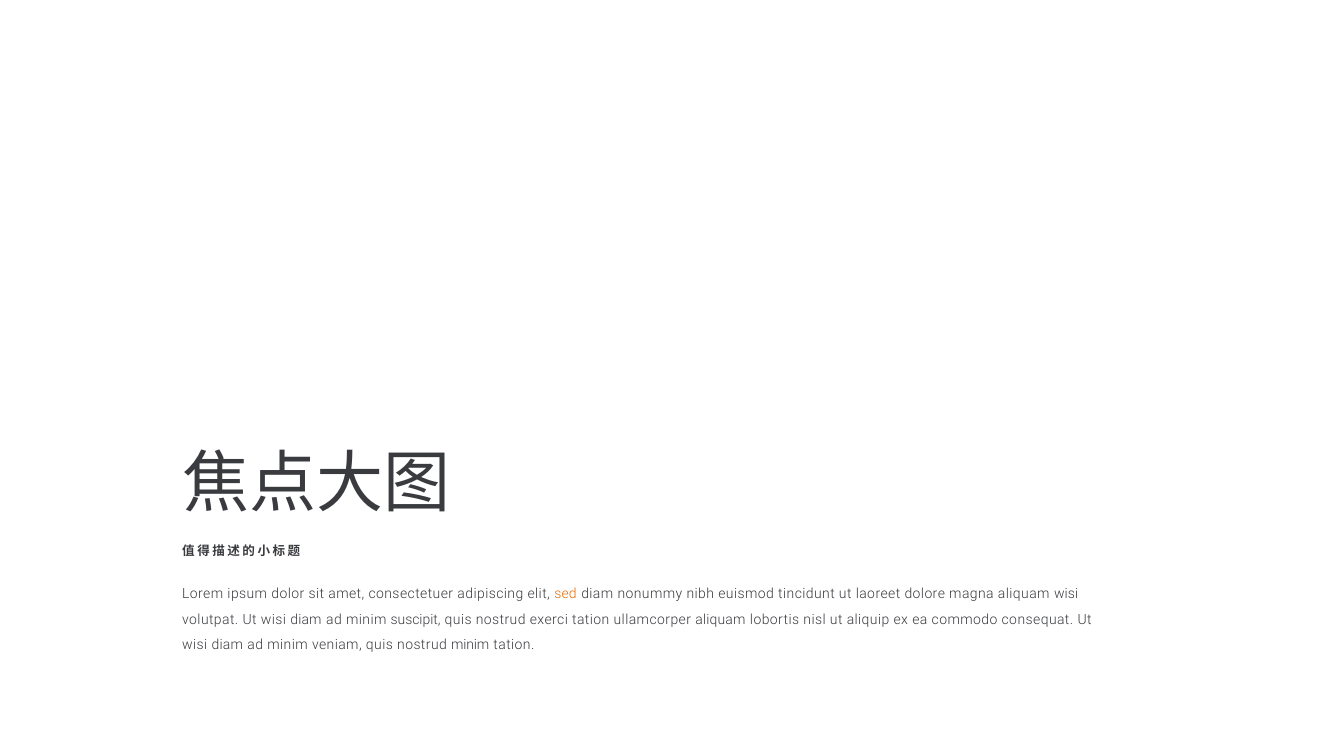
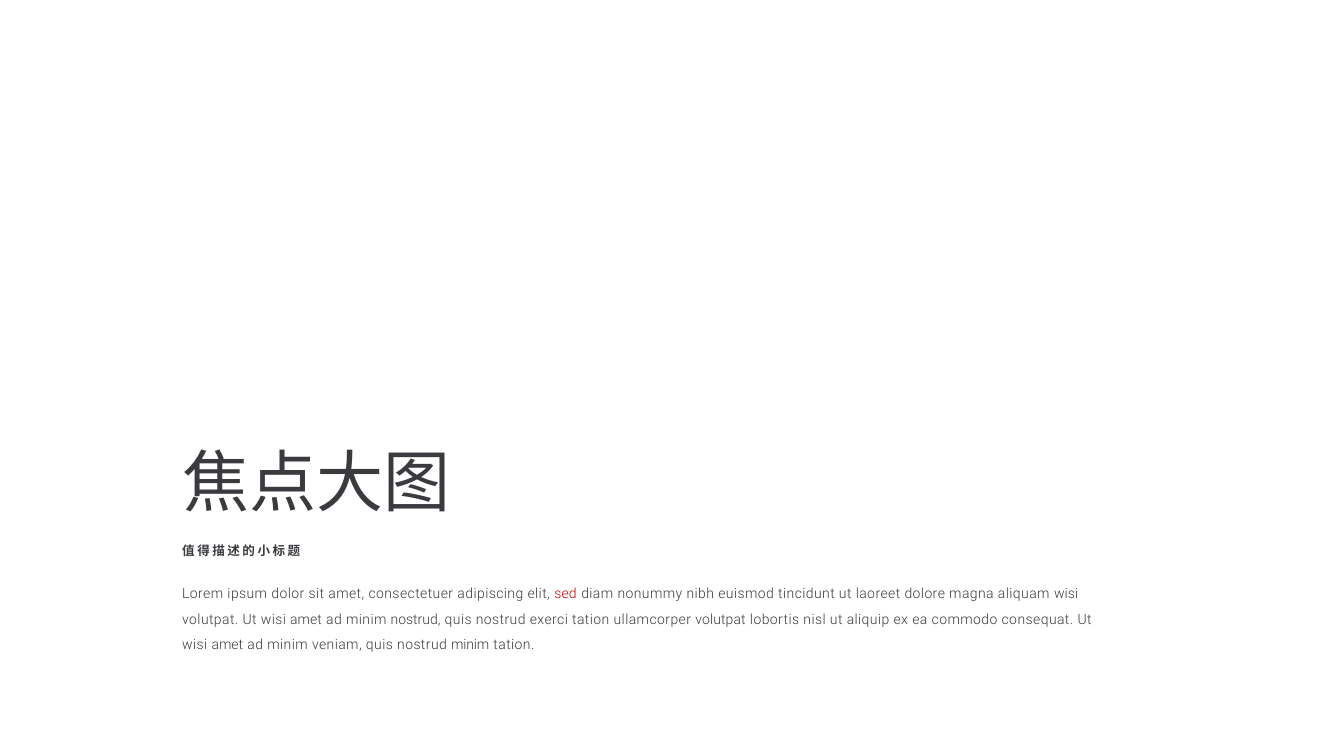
sed colour: orange -> red
volutpat Ut wisi diam: diam -> amet
minim suscipit: suscipit -> nostrud
ullamcorper aliquam: aliquam -> volutpat
diam at (227, 644): diam -> amet
